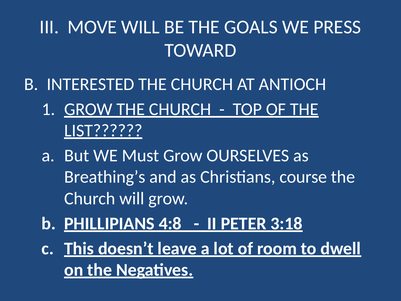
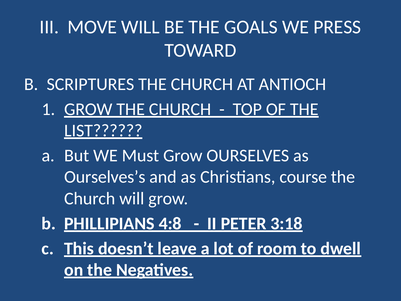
INTERESTED: INTERESTED -> SCRIPTURES
Breathing’s: Breathing’s -> Ourselves’s
